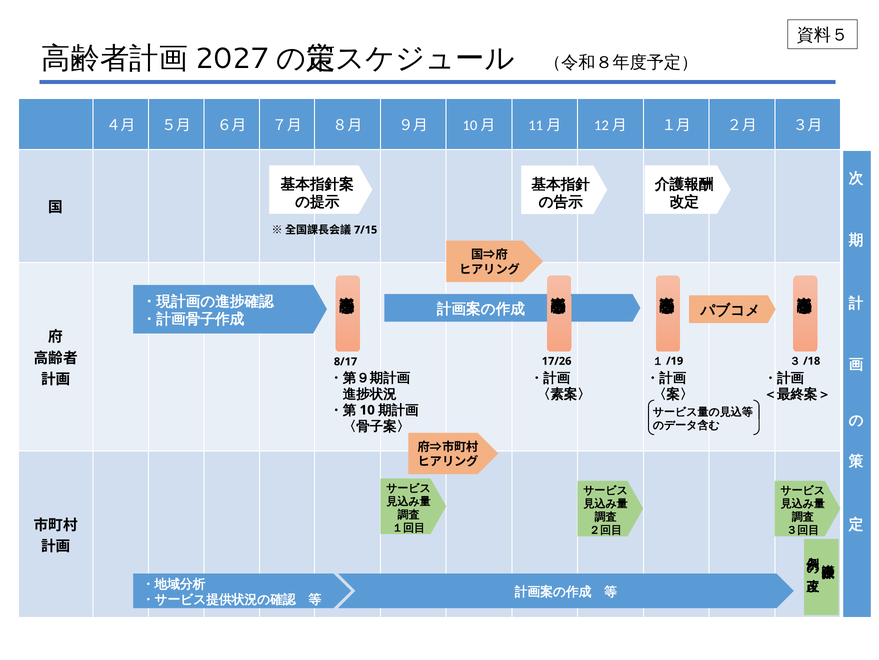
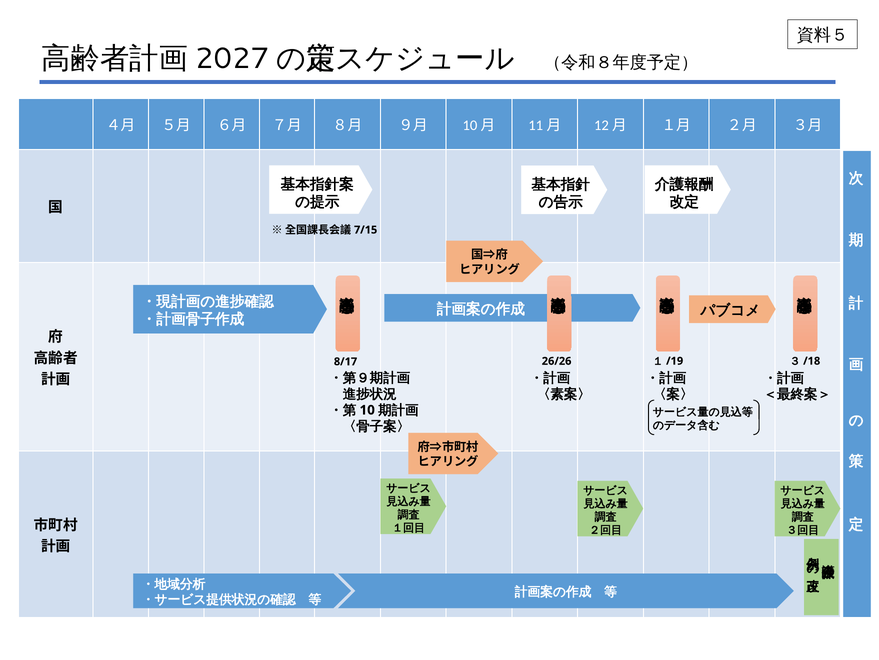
17/26: 17/26 -> 26/26
